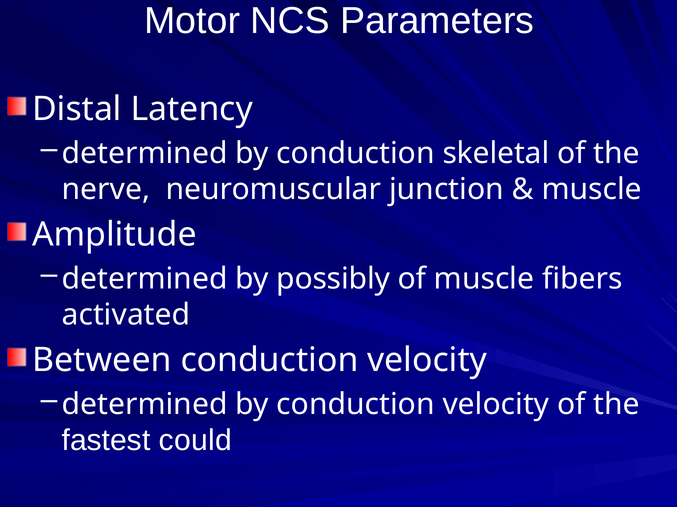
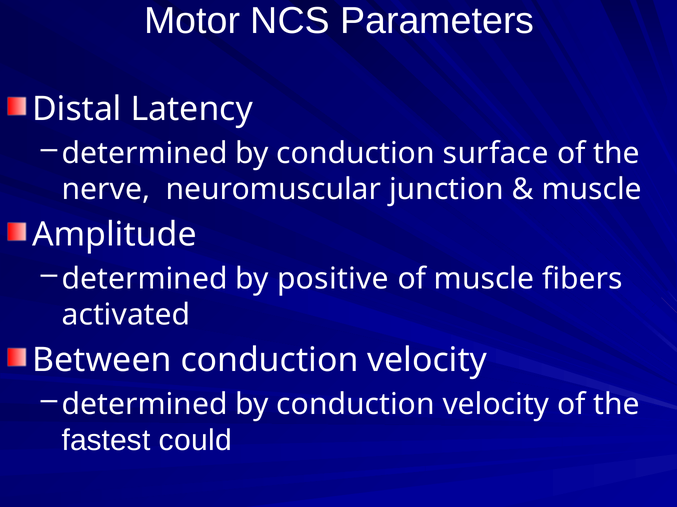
skeletal: skeletal -> surface
possibly: possibly -> positive
